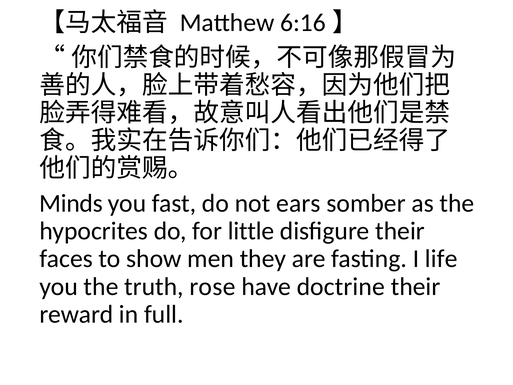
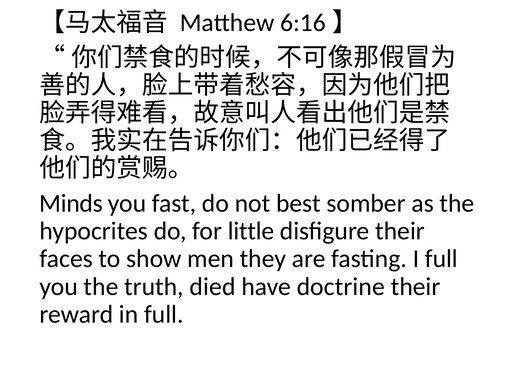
ears: ears -> best
I life: life -> full
rose: rose -> died
